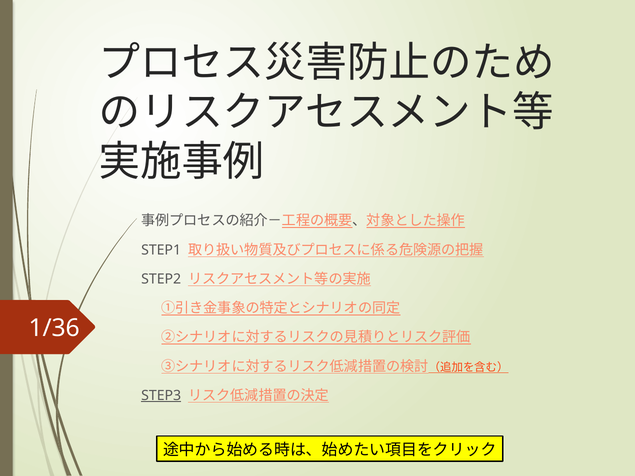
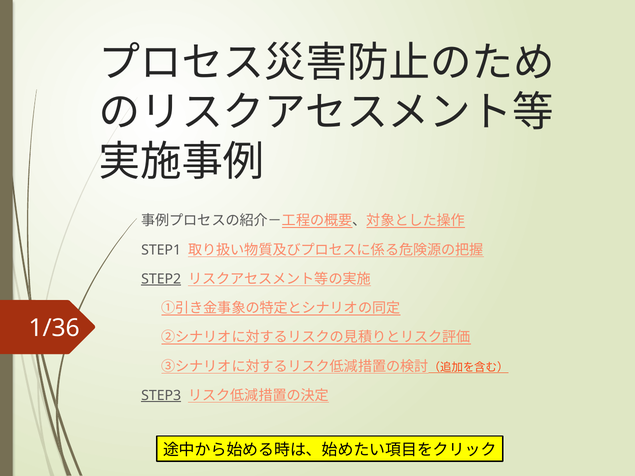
STEP2 underline: none -> present
